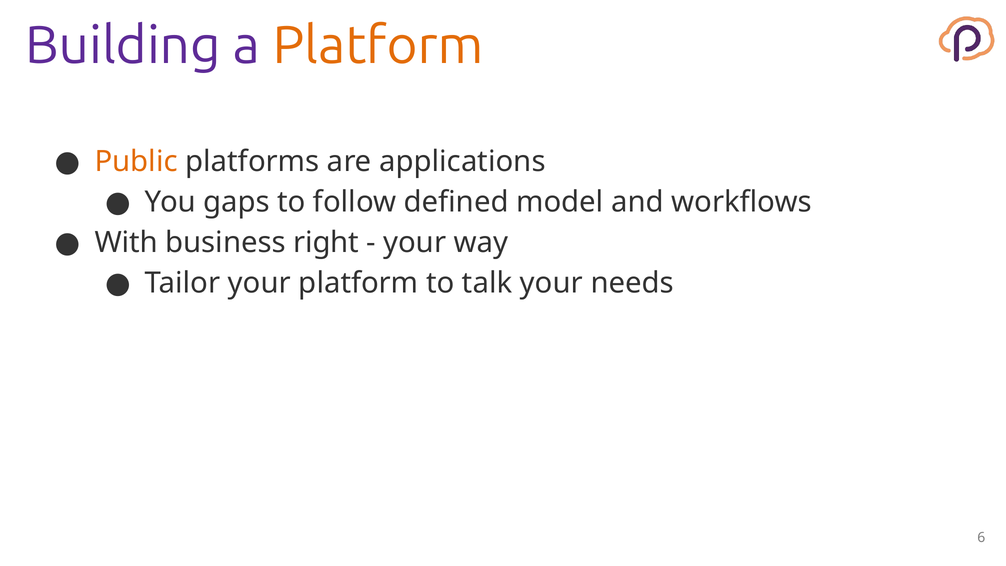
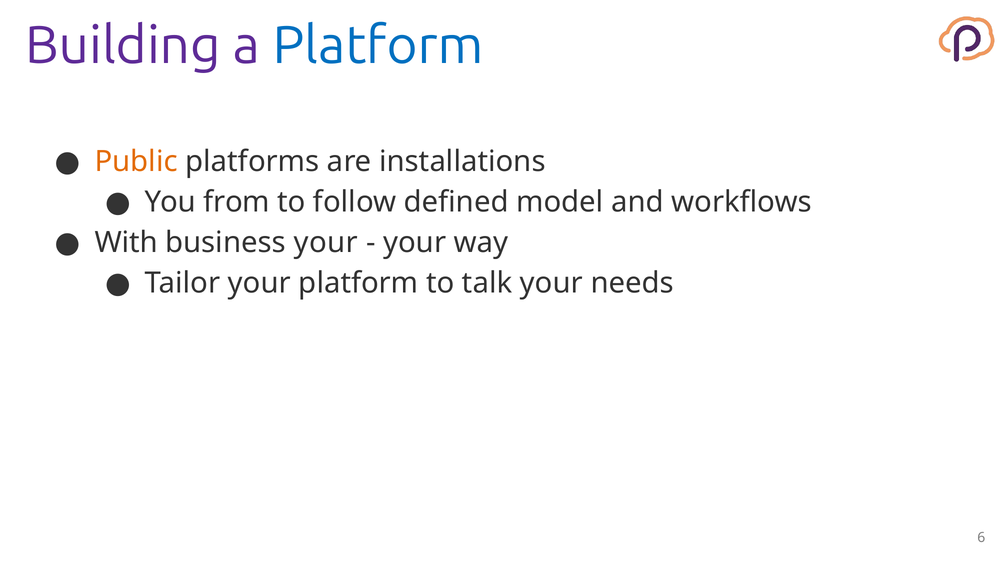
Platform at (378, 46) colour: orange -> blue
applications: applications -> installations
gaps: gaps -> from
business right: right -> your
